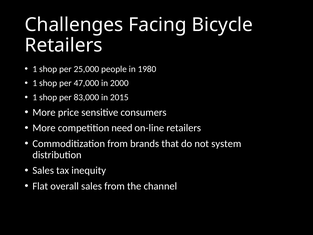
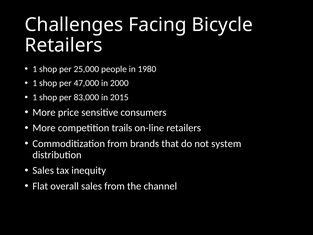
need: need -> trails
